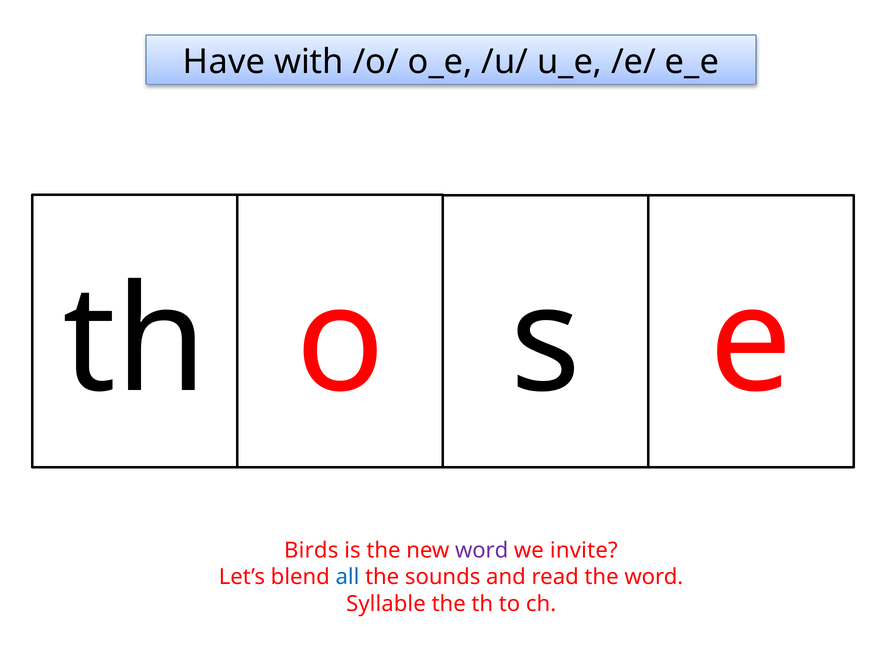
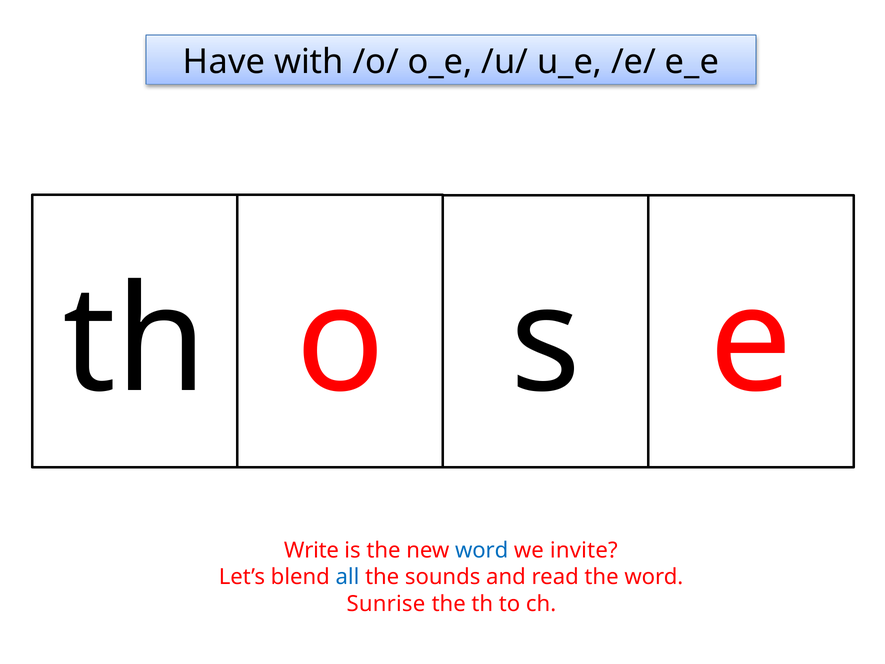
Birds: Birds -> Write
word at (482, 550) colour: purple -> blue
Syllable: Syllable -> Sunrise
